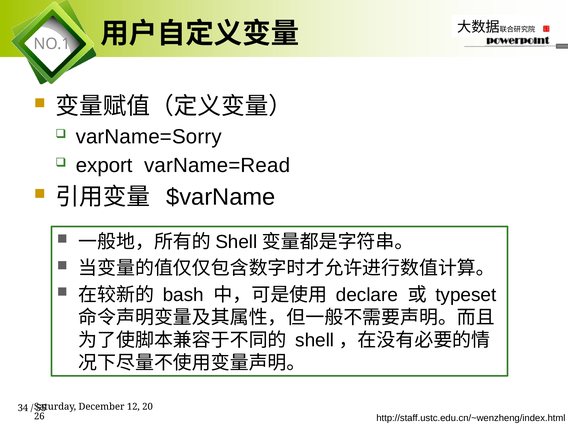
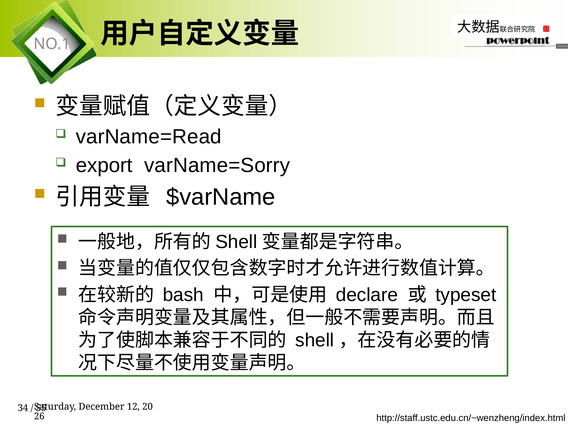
varName=Sorry: varName=Sorry -> varName=Read
varName=Read: varName=Read -> varName=Sorry
